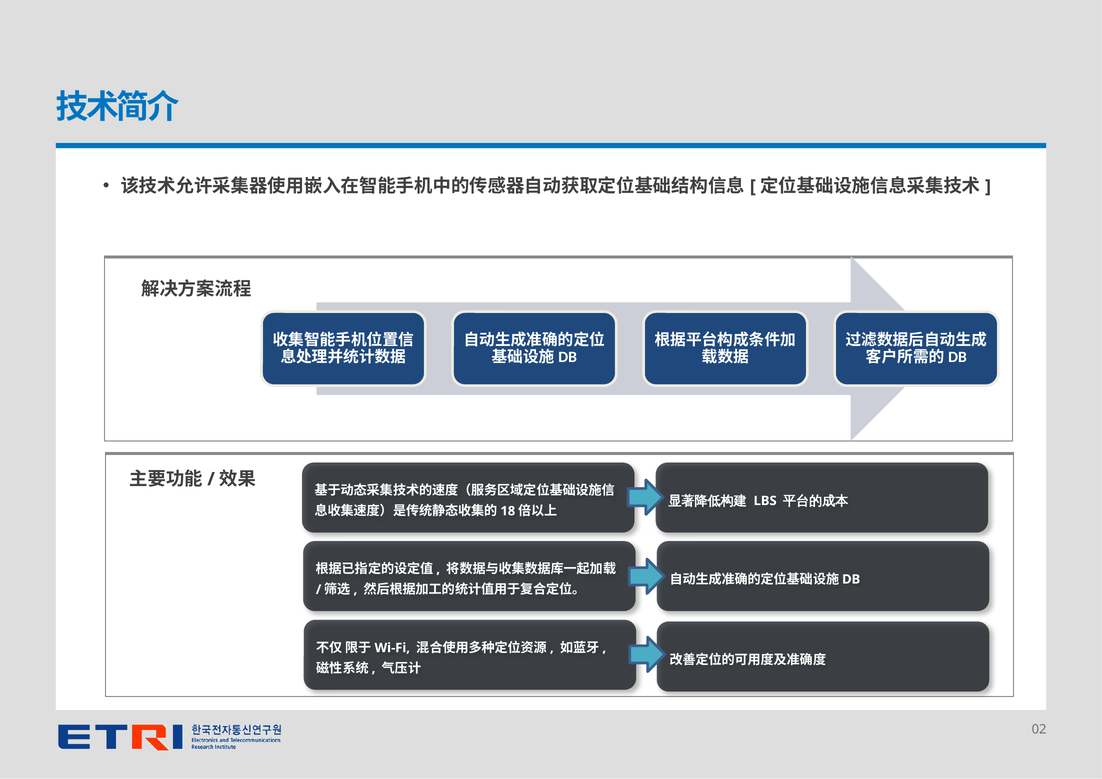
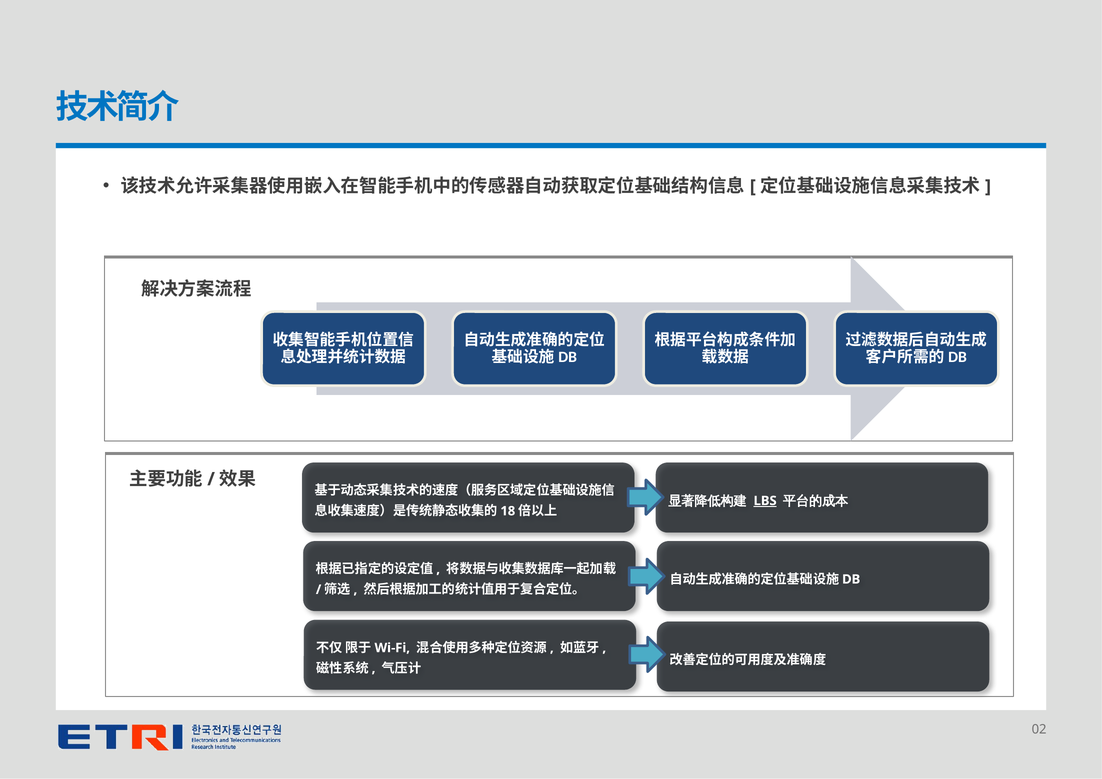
LBS underline: none -> present
